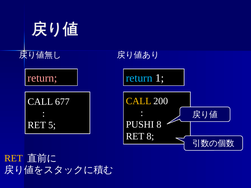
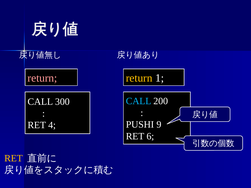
return at (139, 78) colour: light blue -> yellow
CALL at (139, 101) colour: yellow -> light blue
677: 677 -> 300
PUSHI 8: 8 -> 9
5: 5 -> 4
RET 8: 8 -> 6
